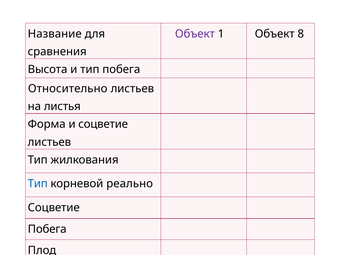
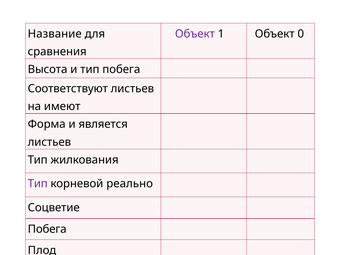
8: 8 -> 0
Относительно: Относительно -> Соответствуют
листья: листья -> имеют
и соцветие: соцветие -> является
Тип at (38, 184) colour: blue -> purple
